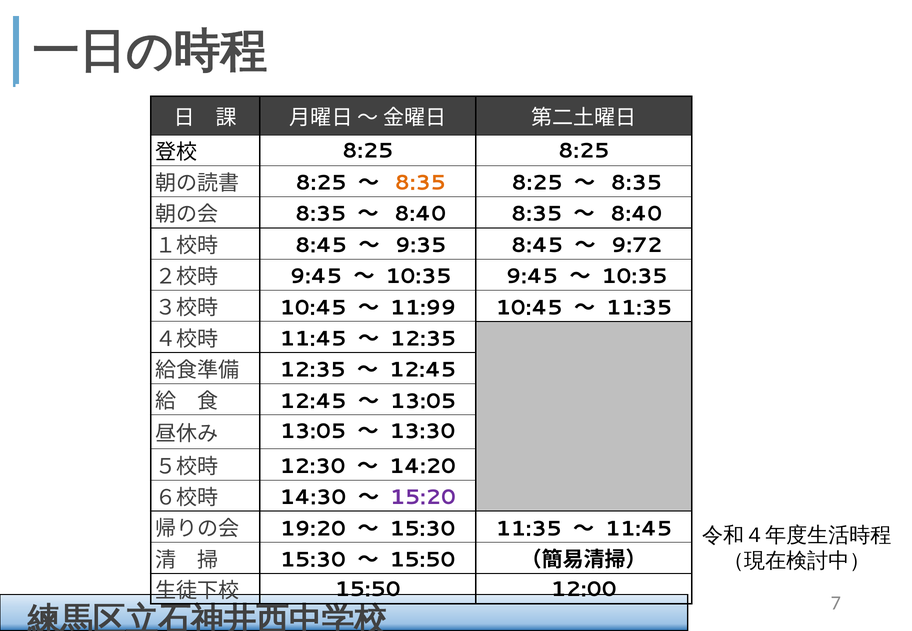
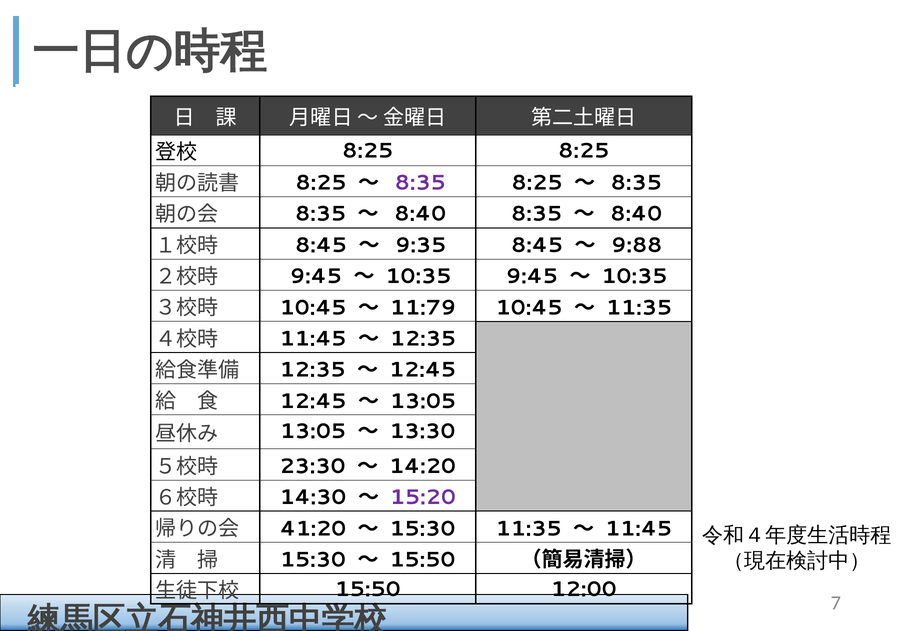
8:35 at (420, 183) colour: orange -> purple
9:72: 9:72 -> 9:88
11:99: 11:99 -> 11:79
12:30: 12:30 -> 23:30
19:20: 19:20 -> 41:20
